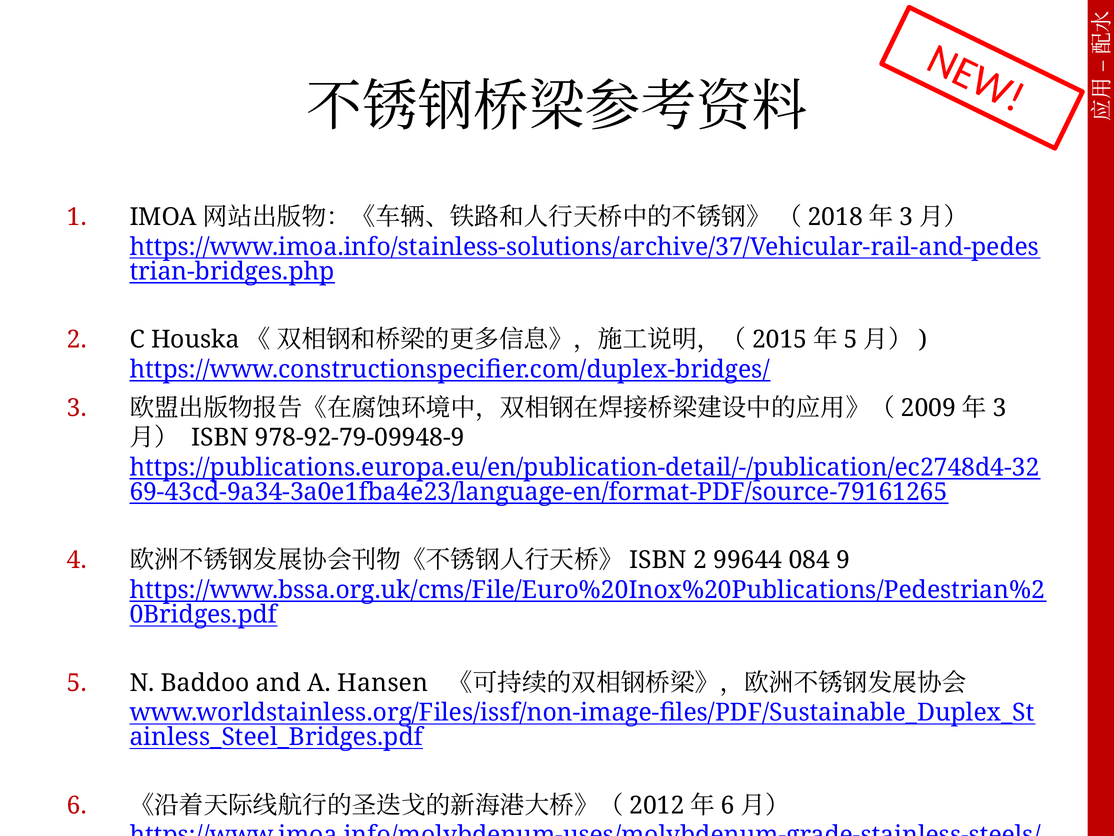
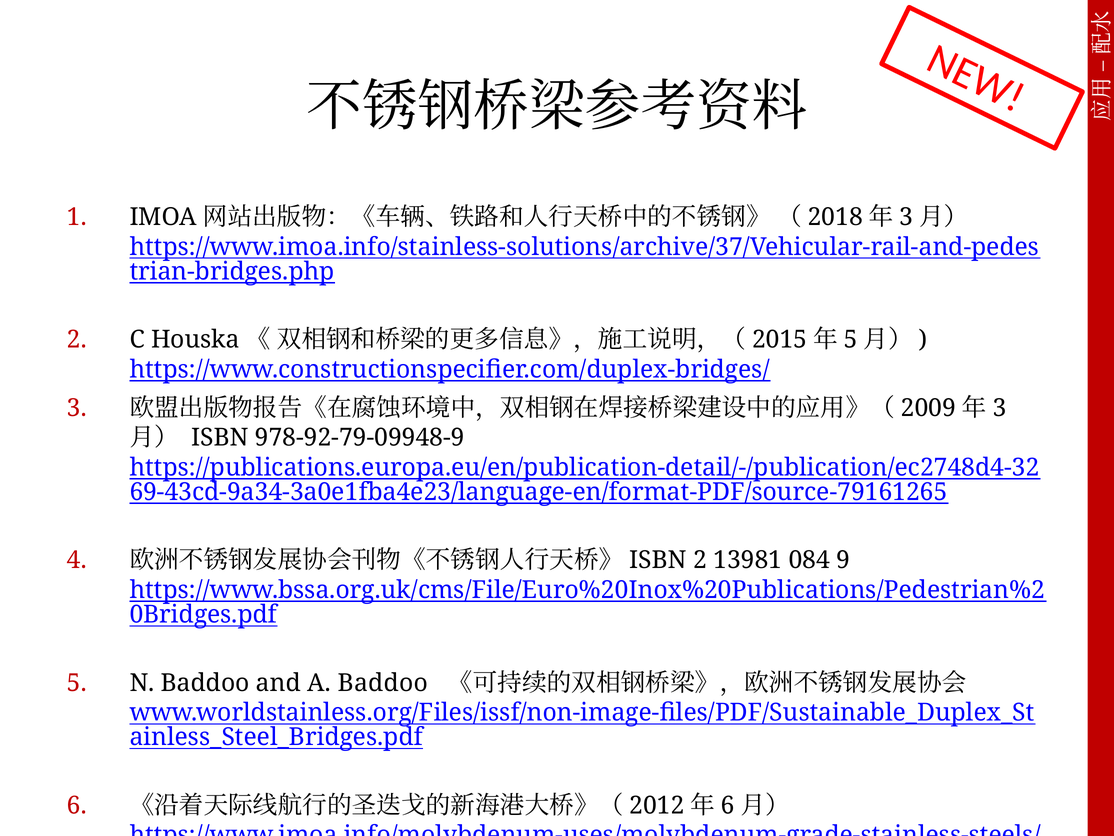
99644: 99644 -> 13981
A Hansen: Hansen -> Baddoo
